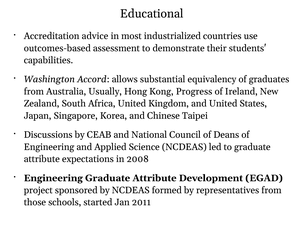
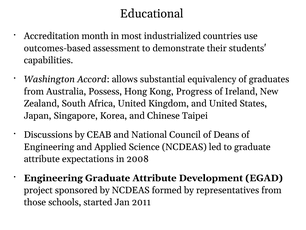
advice: advice -> month
Usually: Usually -> Possess
